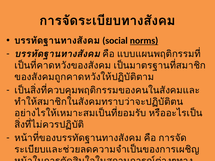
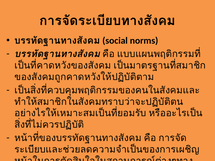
norms underline: present -> none
